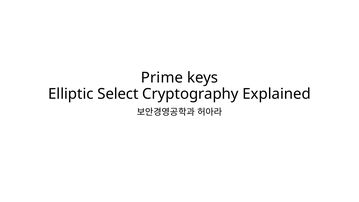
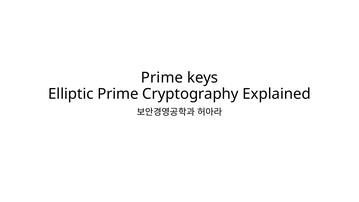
Elliptic Select: Select -> Prime
